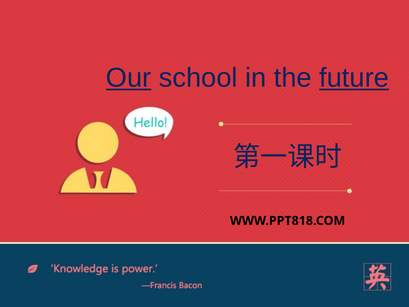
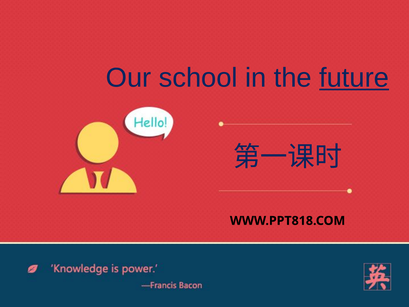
Our underline: present -> none
